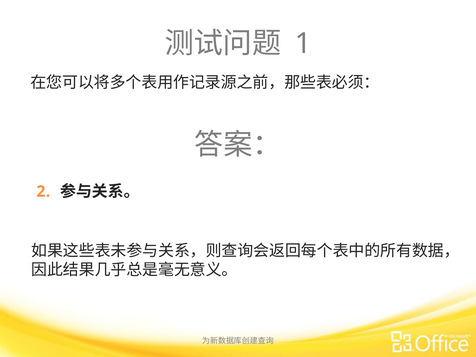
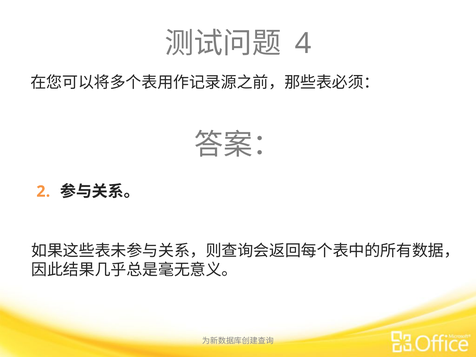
1: 1 -> 4
